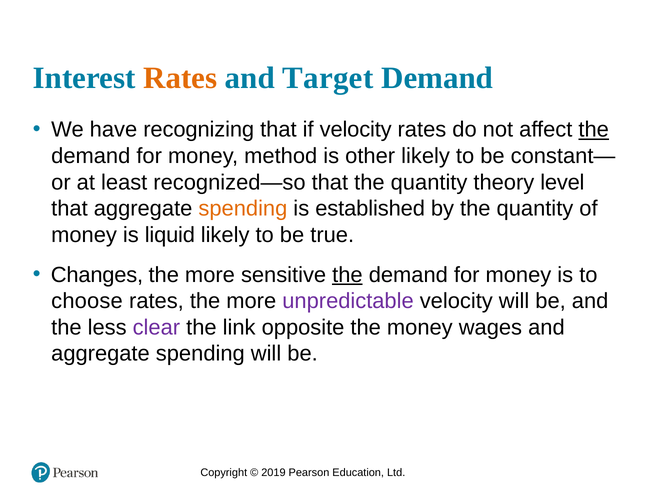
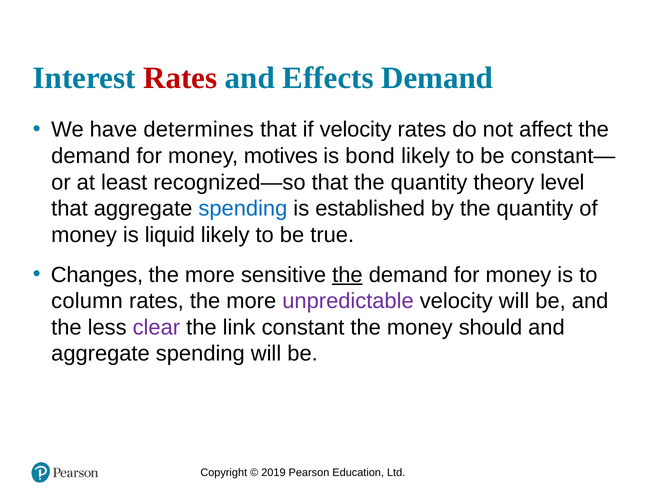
Rates at (180, 78) colour: orange -> red
Target: Target -> Effects
recognizing: recognizing -> determines
the at (594, 130) underline: present -> none
method: method -> motives
other: other -> bond
spending at (243, 208) colour: orange -> blue
choose: choose -> column
opposite: opposite -> constant
wages: wages -> should
